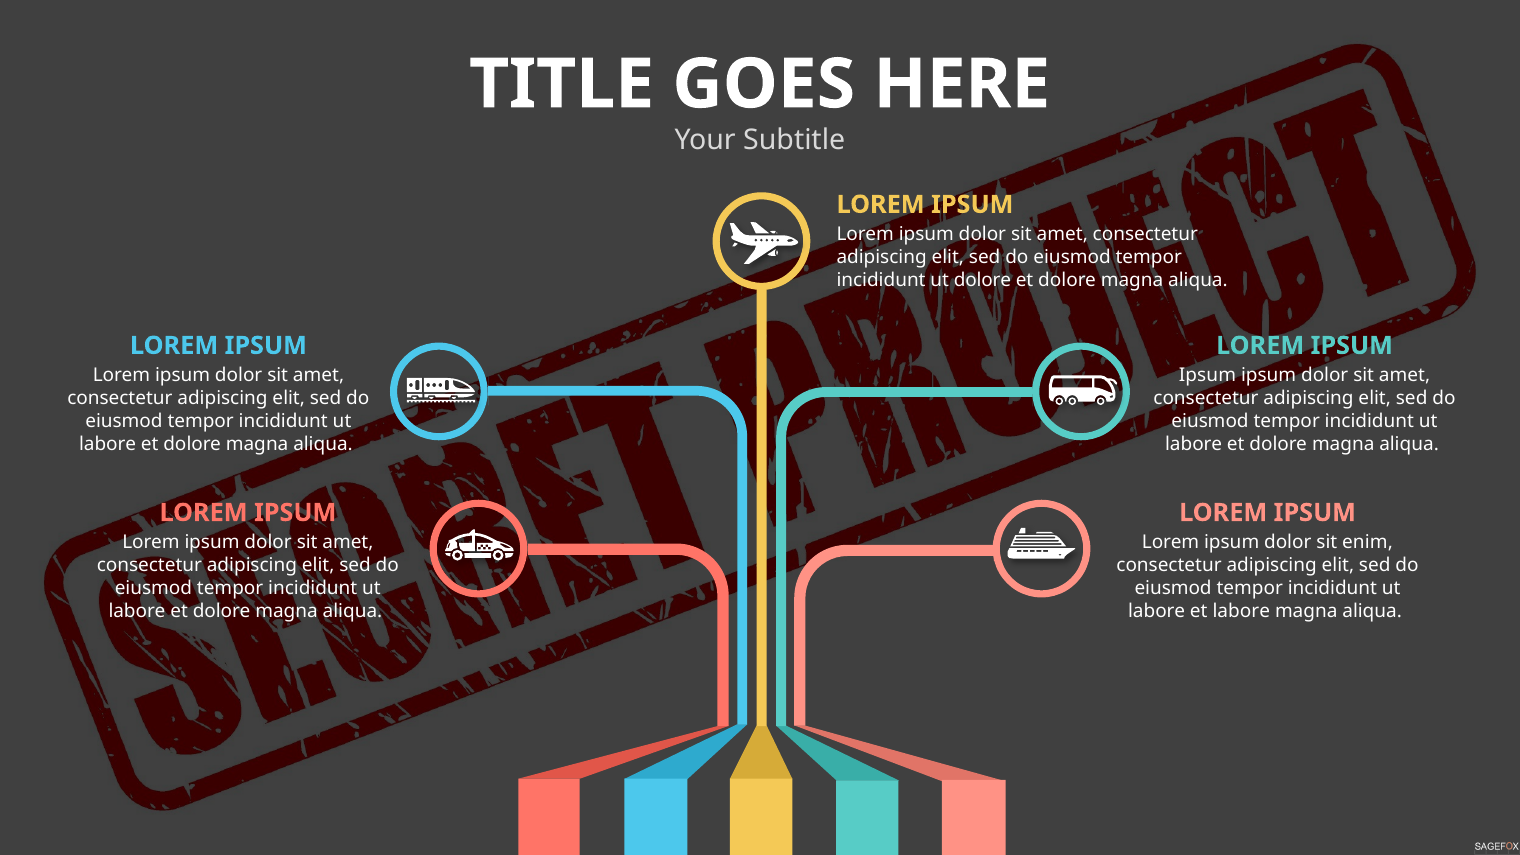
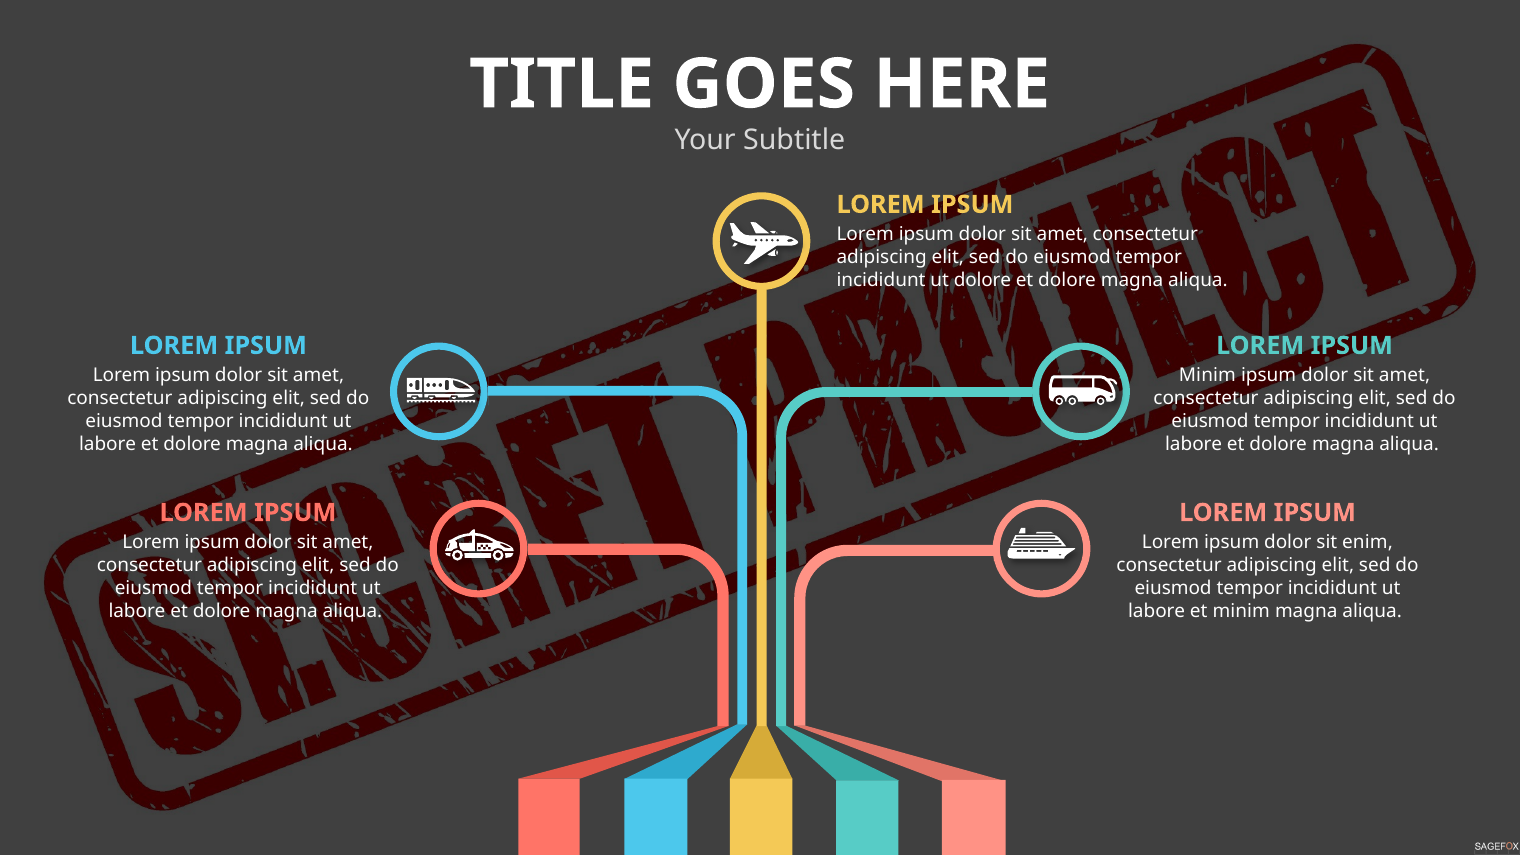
Ipsum at (1207, 376): Ipsum -> Minim
et labore: labore -> minim
